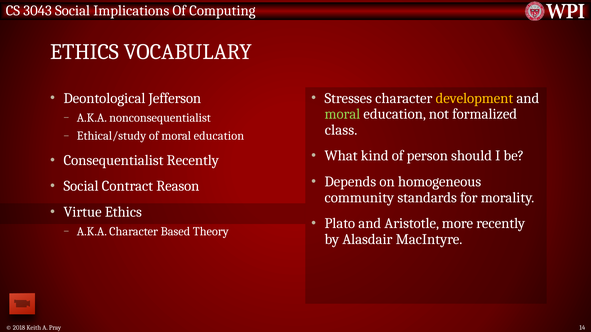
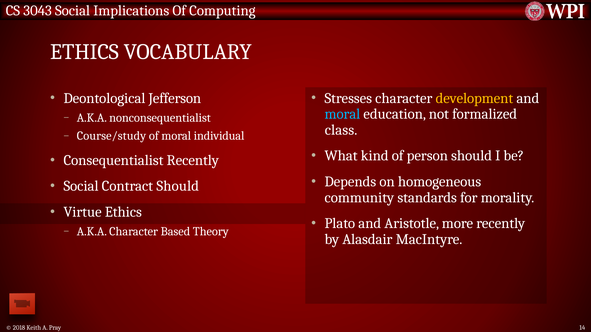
moral at (342, 114) colour: light green -> light blue
Ethical/study: Ethical/study -> Course/study
of moral education: education -> individual
Contract Reason: Reason -> Should
